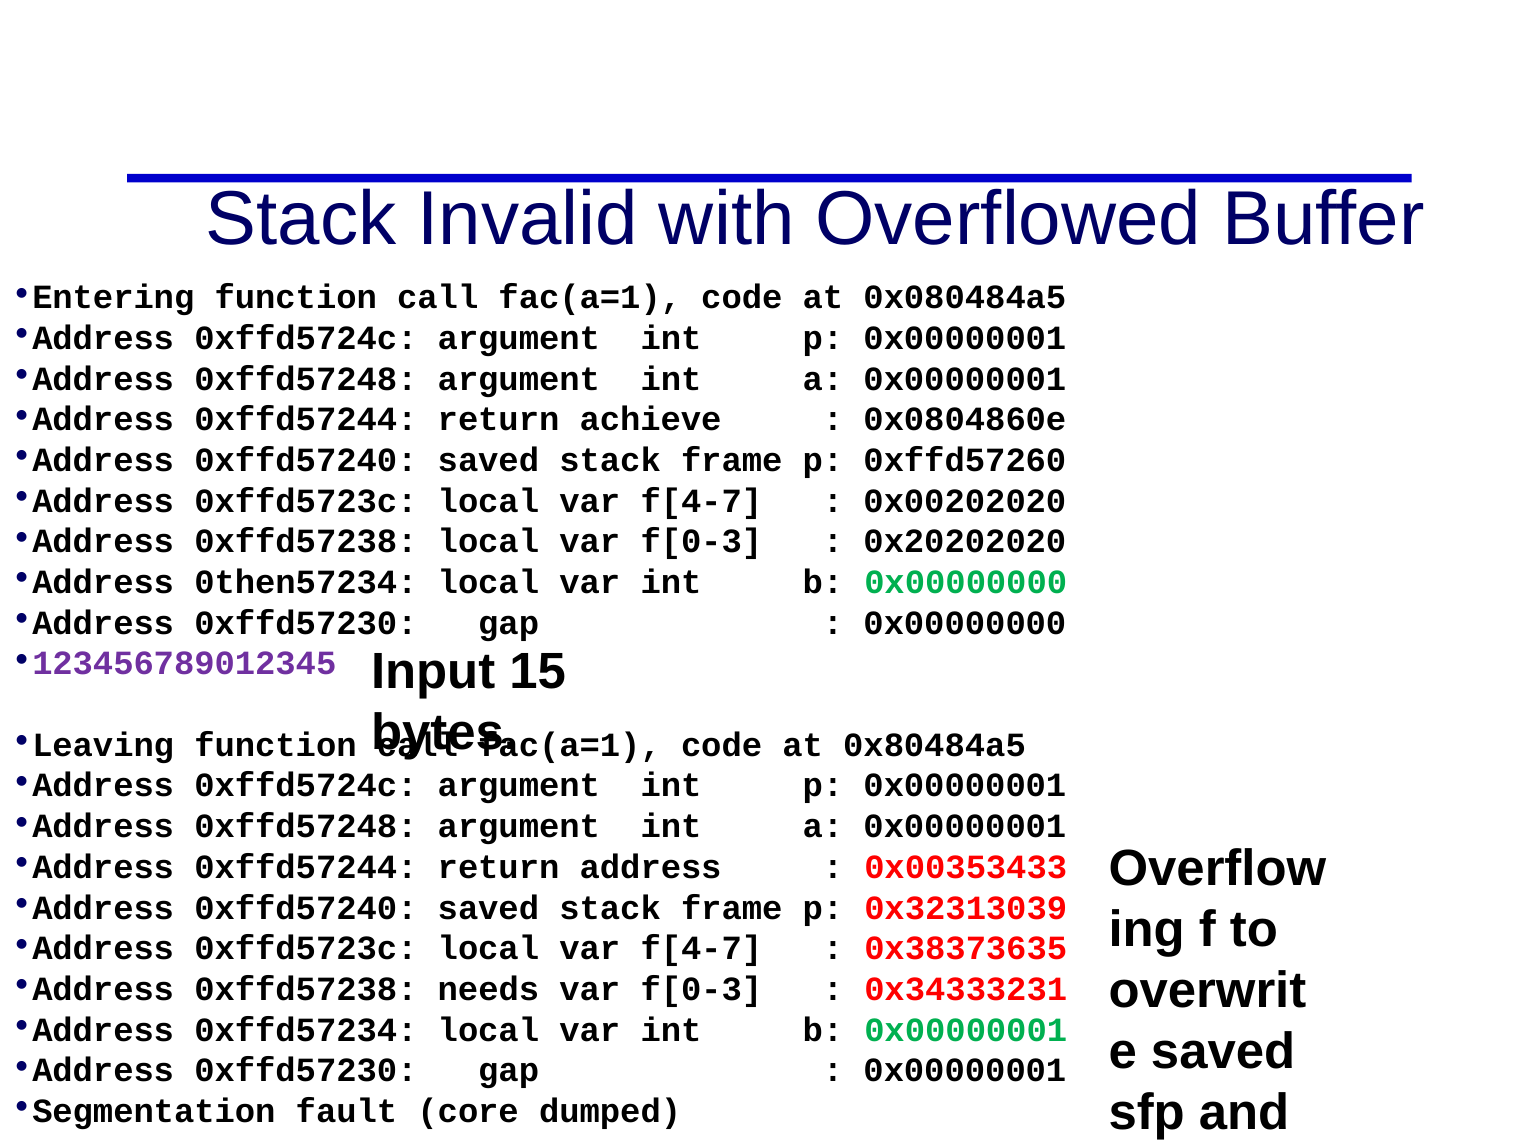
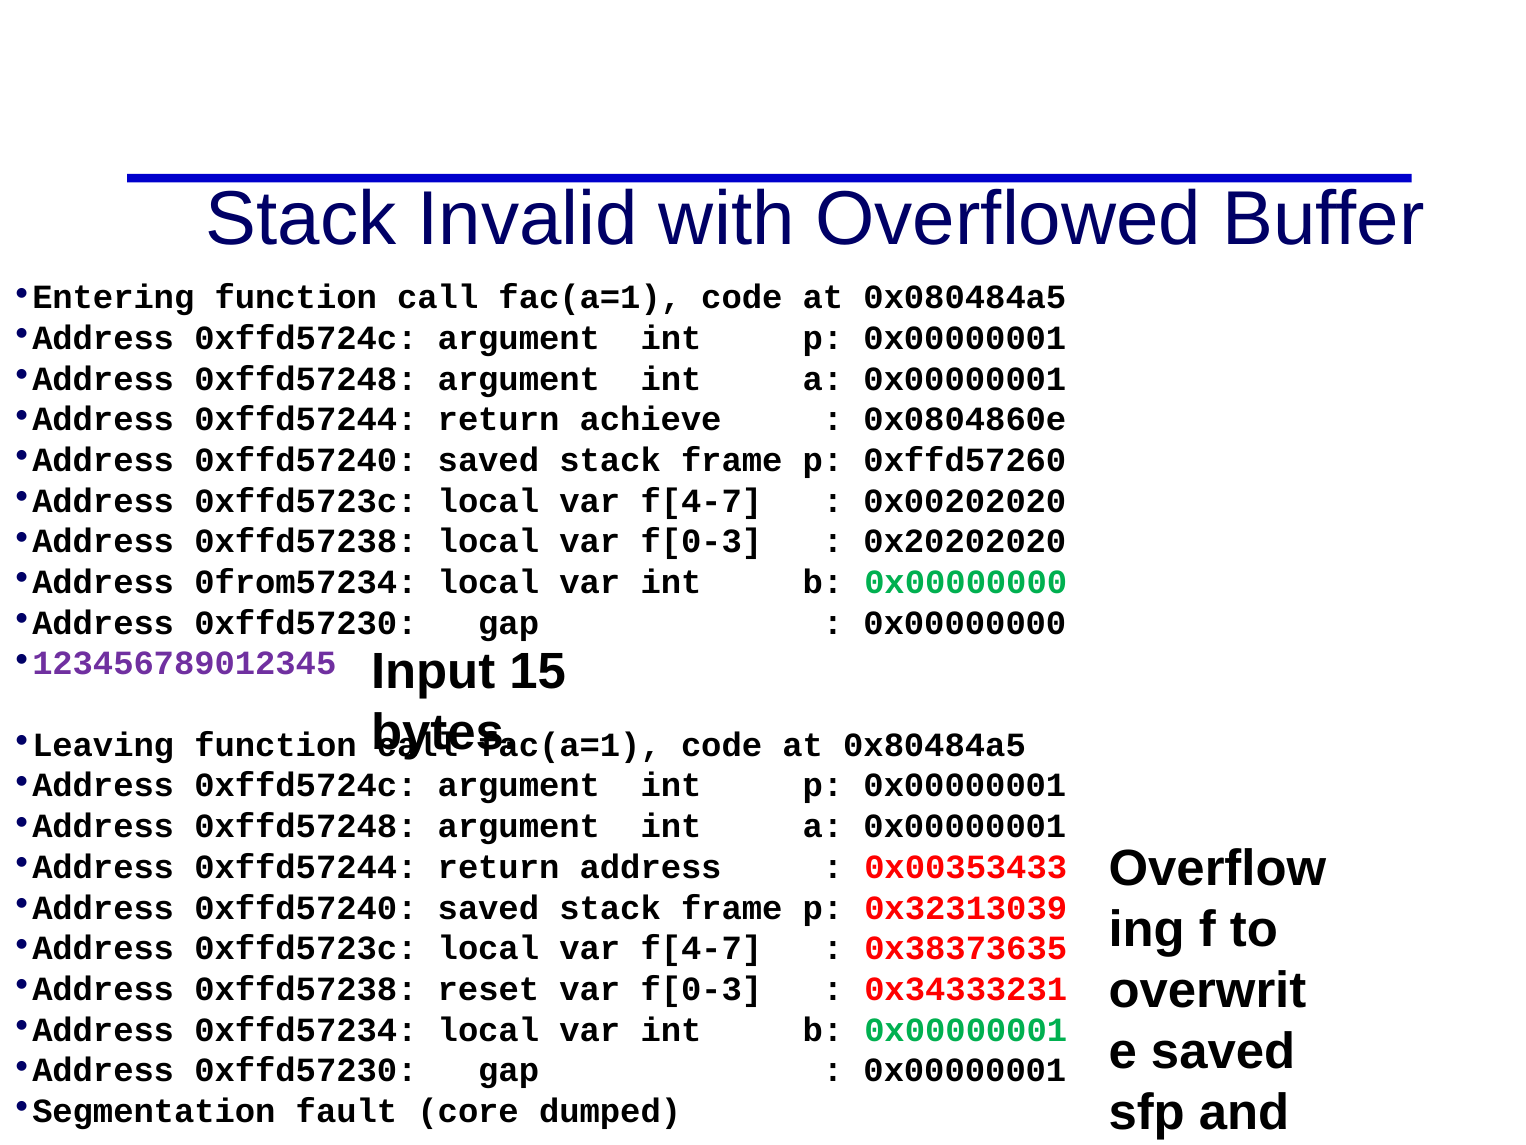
0then57234: 0then57234 -> 0from57234
needs: needs -> reset
